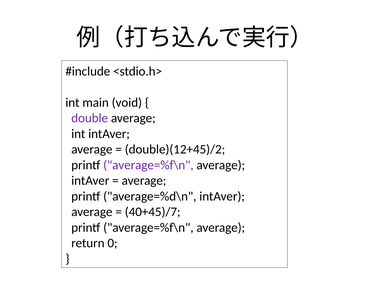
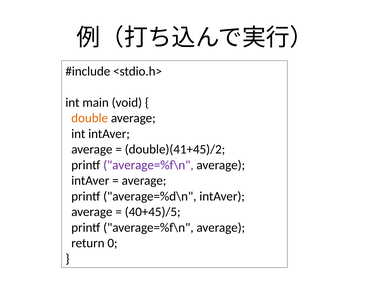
double colour: purple -> orange
double)(12+45)/2: double)(12+45)/2 -> double)(41+45)/2
40+45)/7: 40+45)/7 -> 40+45)/5
